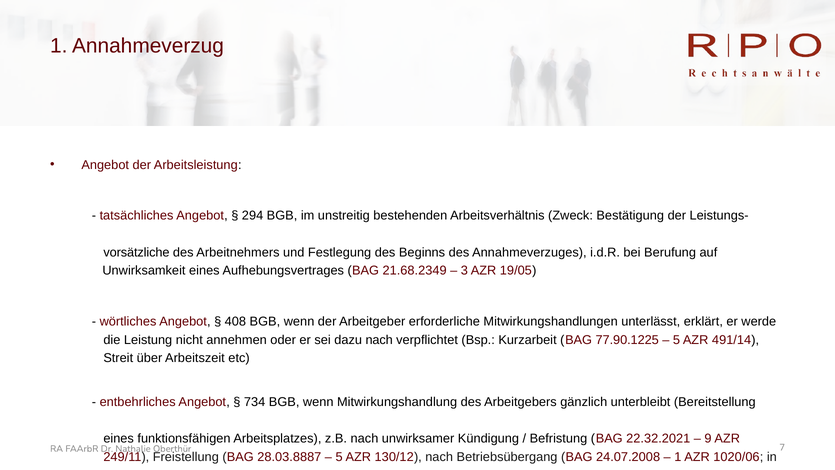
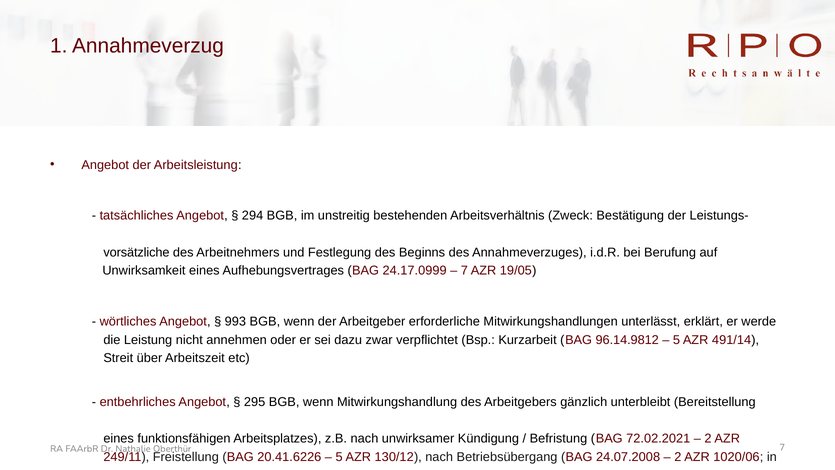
21.68.2349: 21.68.2349 -> 24.17.0999
3 at (464, 271): 3 -> 7
408: 408 -> 993
dazu nach: nach -> zwar
77.90.1225: 77.90.1225 -> 96.14.9812
734: 734 -> 295
22.32.2021: 22.32.2021 -> 72.02.2021
9 at (708, 438): 9 -> 2
28.03.8887: 28.03.8887 -> 20.41.6226
1 at (678, 457): 1 -> 2
